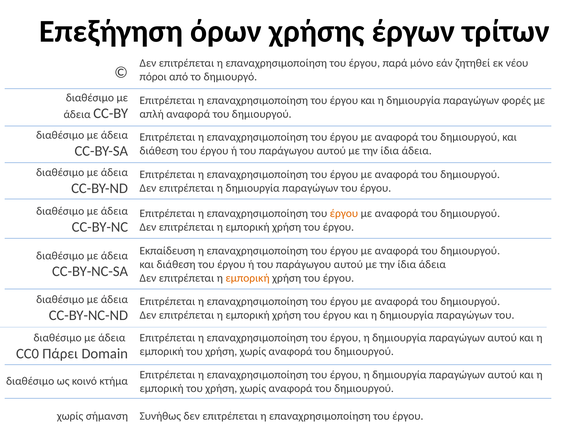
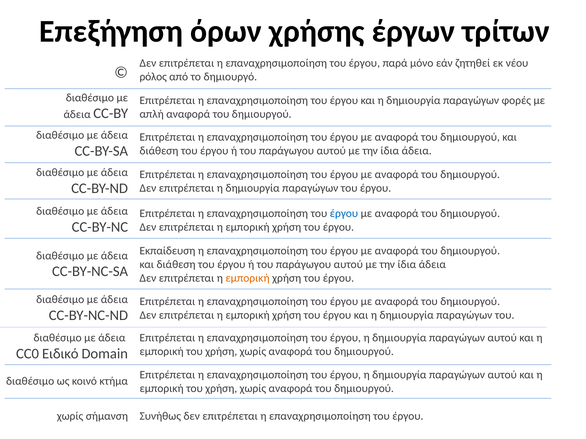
πόροι: πόροι -> ρόλος
έργου at (344, 214) colour: orange -> blue
Πάρει: Πάρει -> Ειδικό
